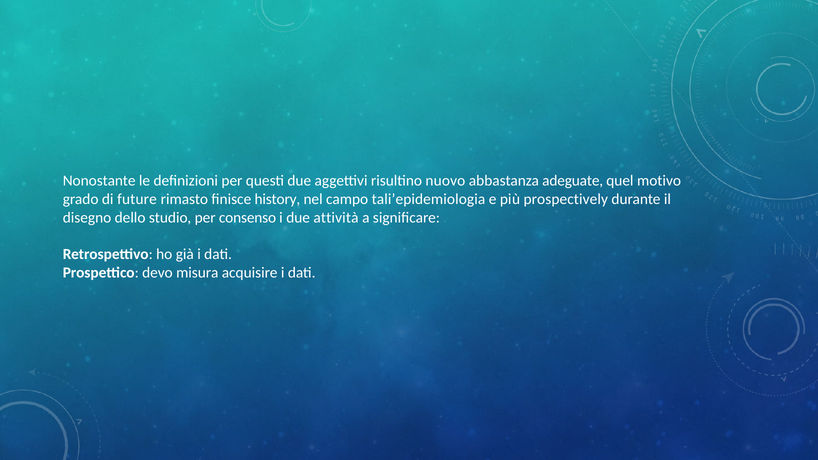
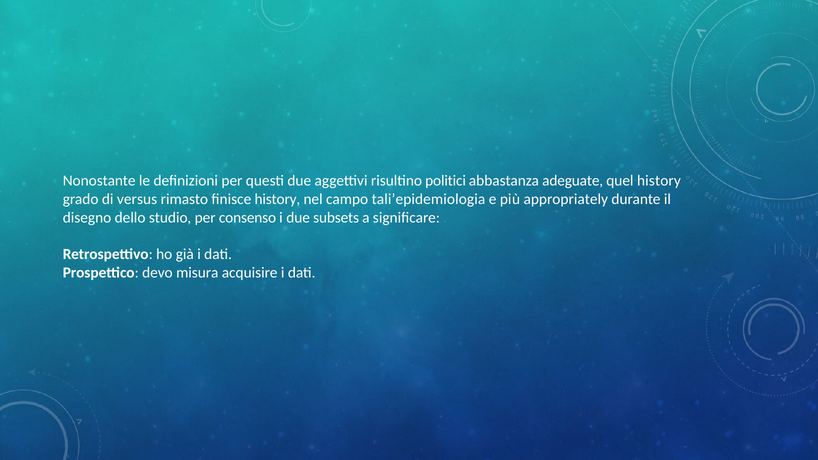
nuovo: nuovo -> politici
quel motivo: motivo -> history
future: future -> versus
prospectively: prospectively -> appropriately
attività: attività -> subsets
